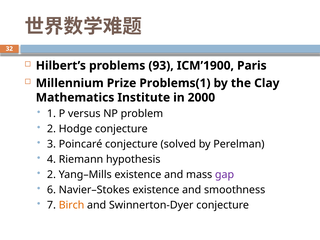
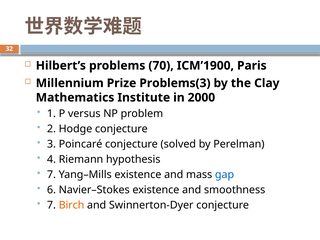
93: 93 -> 70
Problems(1: Problems(1 -> Problems(3
2 at (51, 174): 2 -> 7
gap colour: purple -> blue
